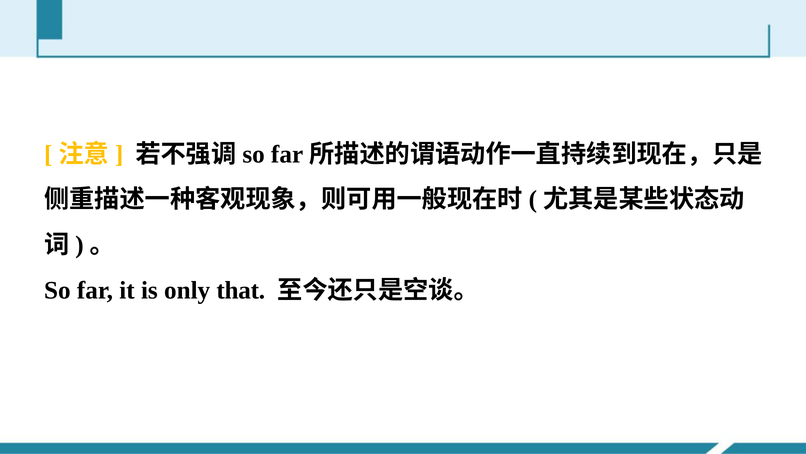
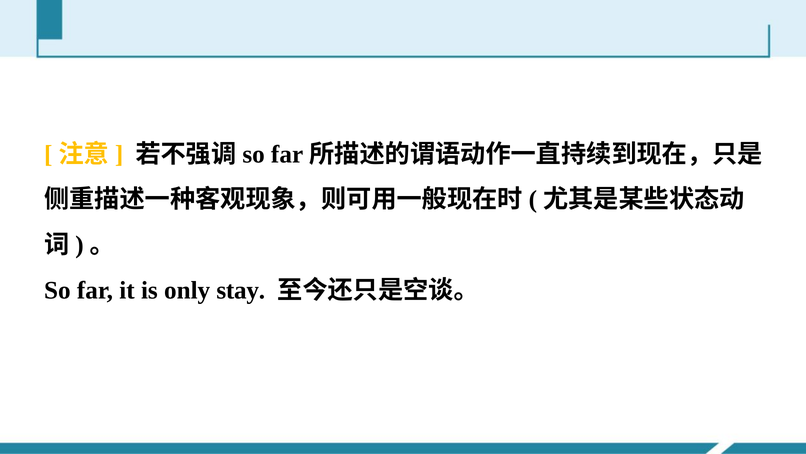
that: that -> stay
